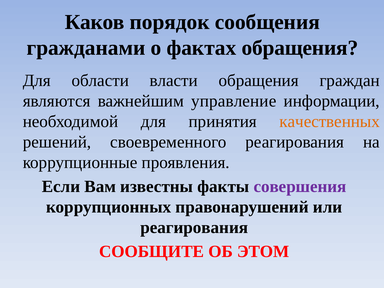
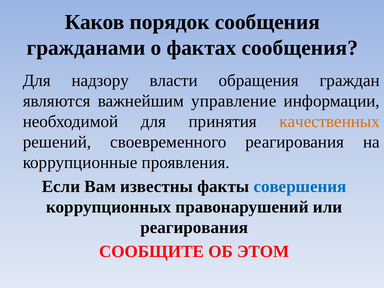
фактах обращения: обращения -> сообщения
области: области -> надзору
совершения colour: purple -> blue
